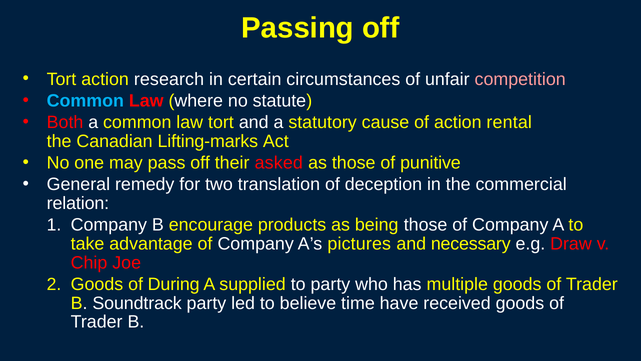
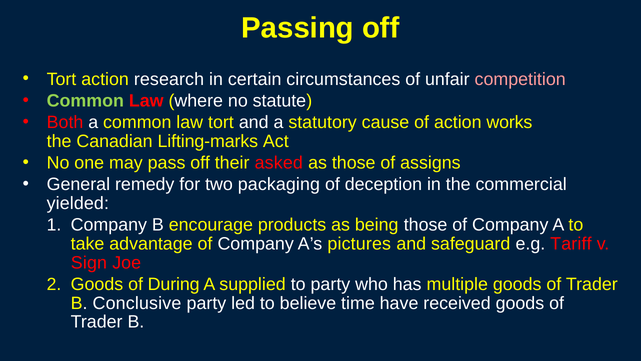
Common at (85, 101) colour: light blue -> light green
rental: rental -> works
punitive: punitive -> assigns
translation: translation -> packaging
relation: relation -> yielded
necessary: necessary -> safeguard
Draw: Draw -> Tariff
Chip: Chip -> Sign
Soundtrack: Soundtrack -> Conclusive
